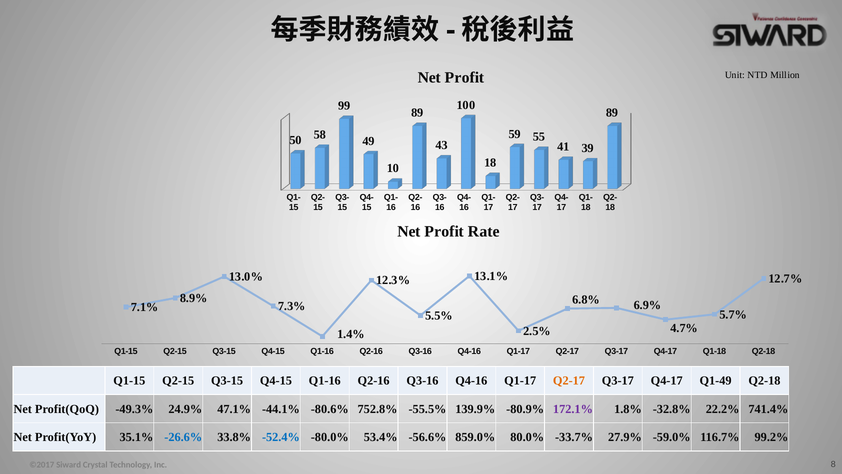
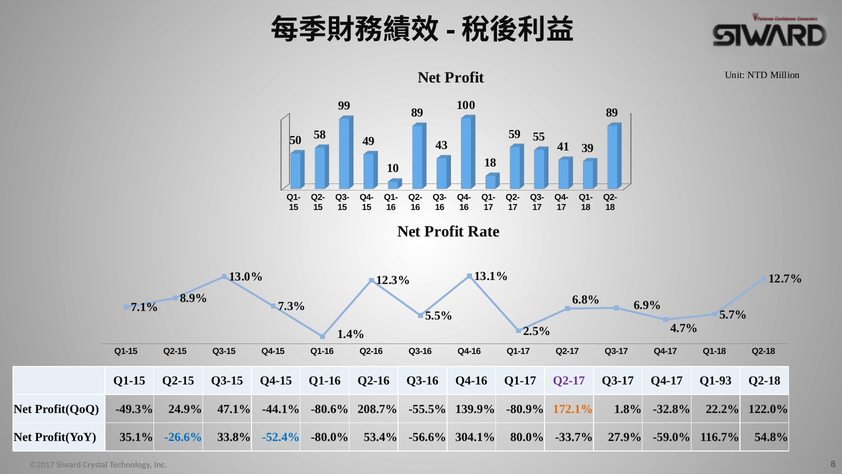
Q2-17 at (569, 381) colour: orange -> purple
Q1-49: Q1-49 -> Q1-93
752.8%: 752.8% -> 208.7%
172.1% colour: purple -> orange
741.4%: 741.4% -> 122.0%
859.0%: 859.0% -> 304.1%
99.2%: 99.2% -> 54.8%
